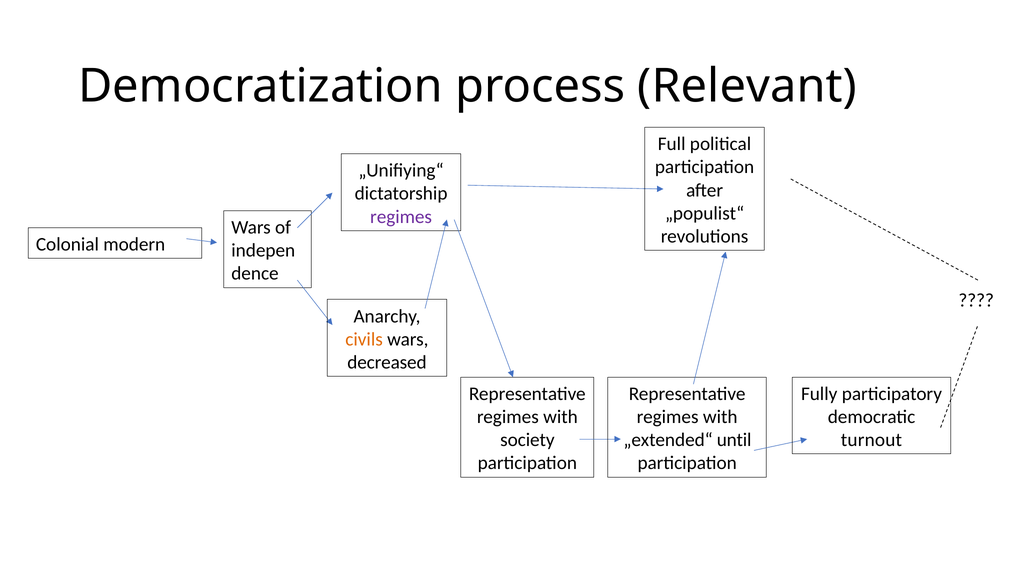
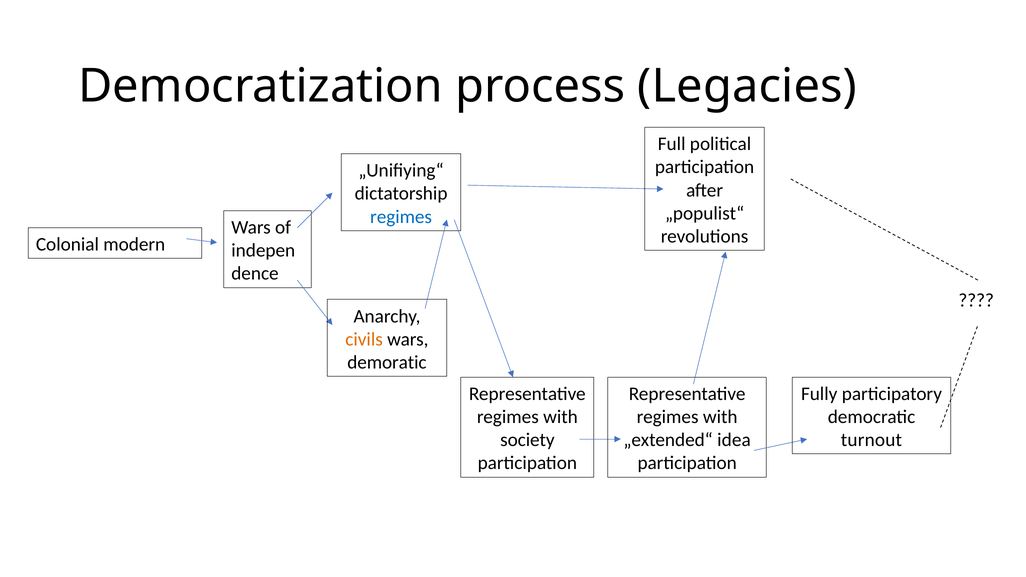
Relevant: Relevant -> Legacies
regimes at (401, 217) colour: purple -> blue
decreased: decreased -> demoratic
until: until -> idea
